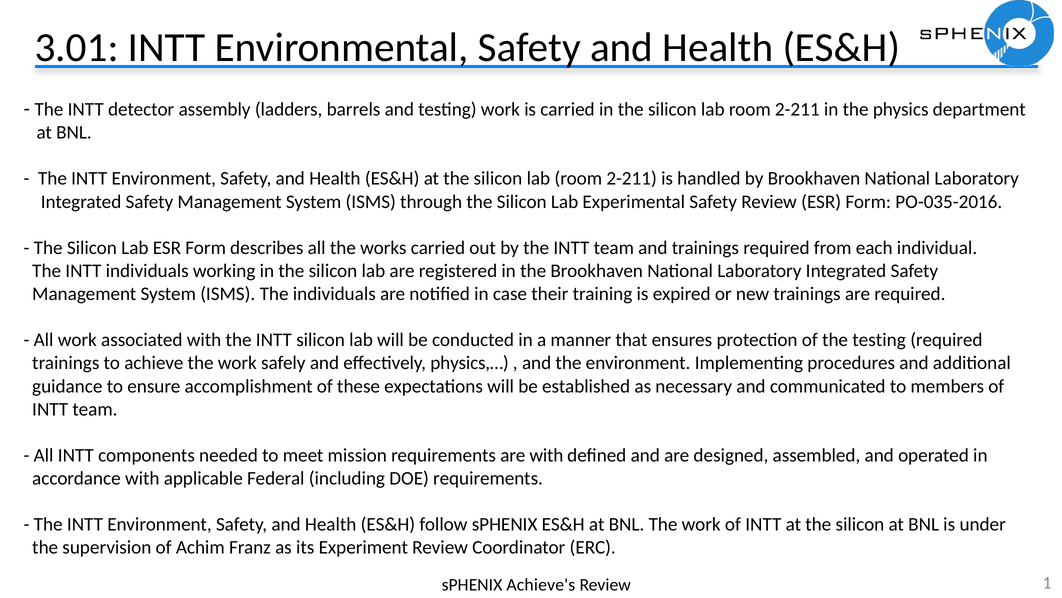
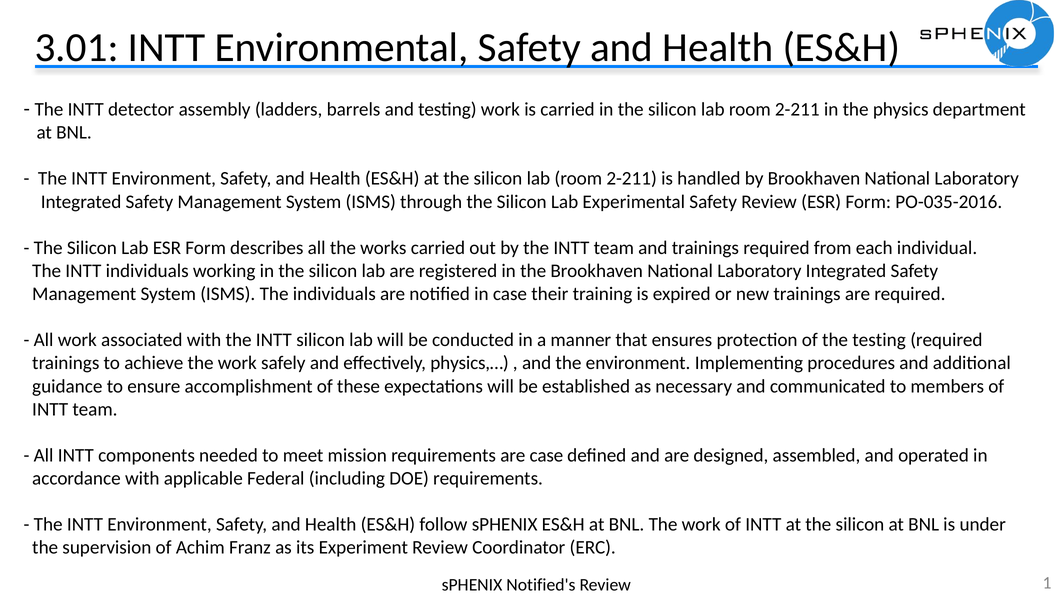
are with: with -> case
Achieve's: Achieve's -> Notified's
